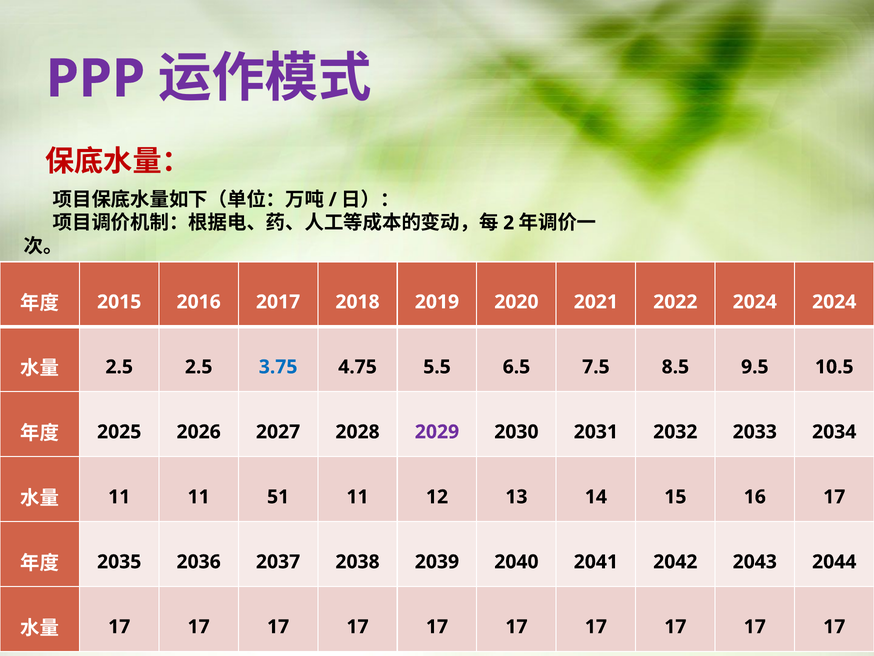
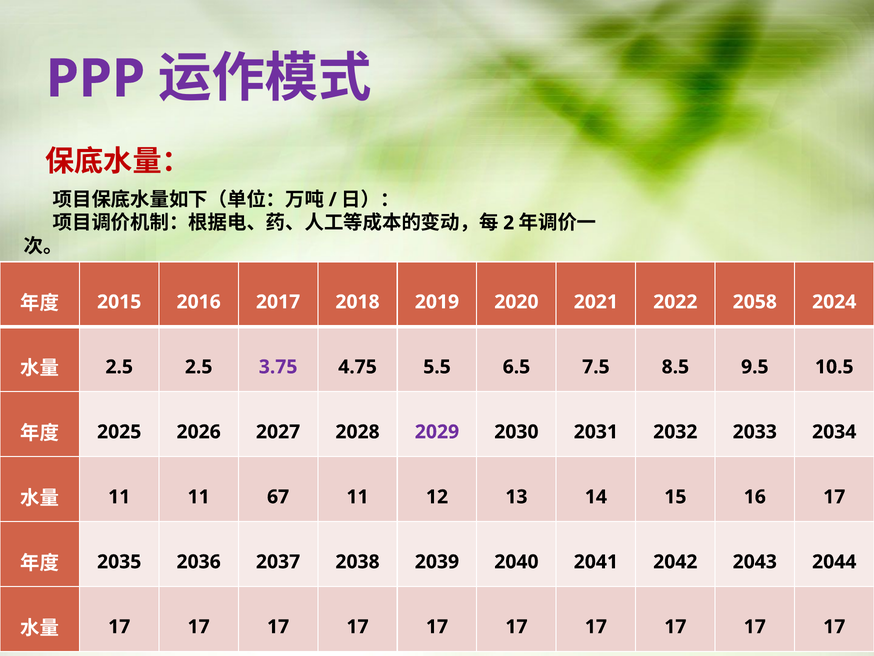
2022 2024: 2024 -> 2058
3.75 colour: blue -> purple
51: 51 -> 67
